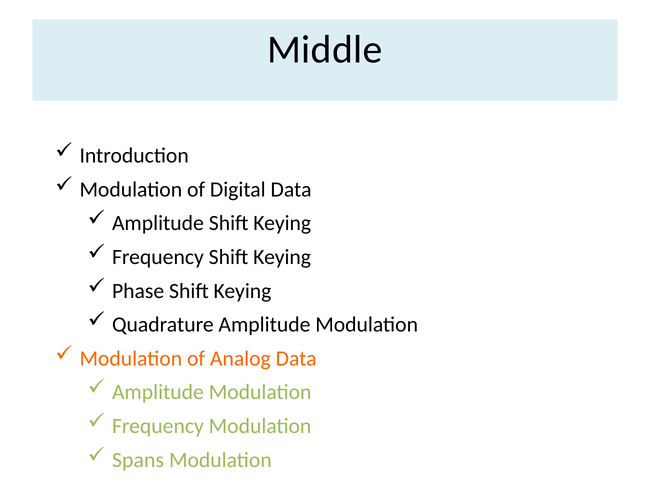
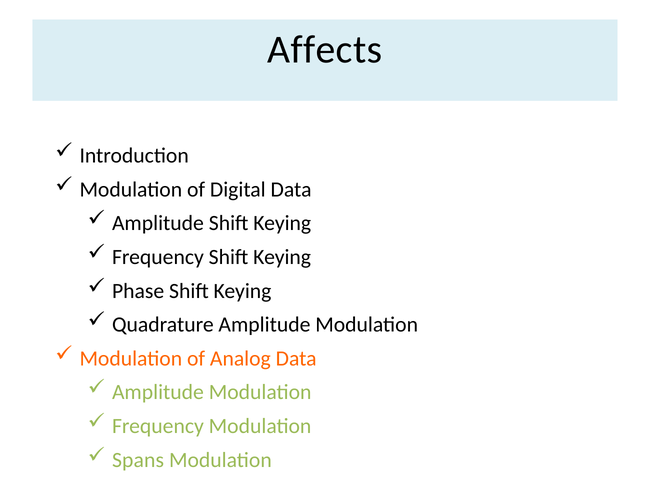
Middle: Middle -> Affects
